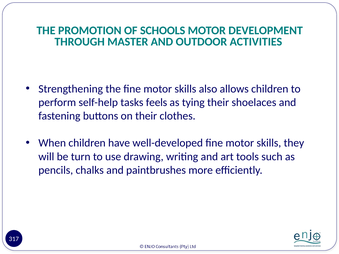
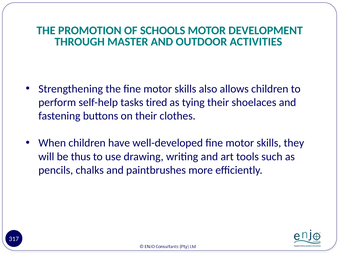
feels: feels -> tired
turn: turn -> thus
